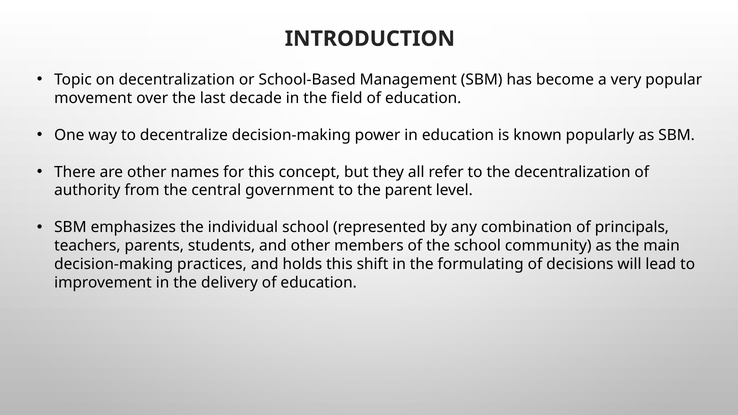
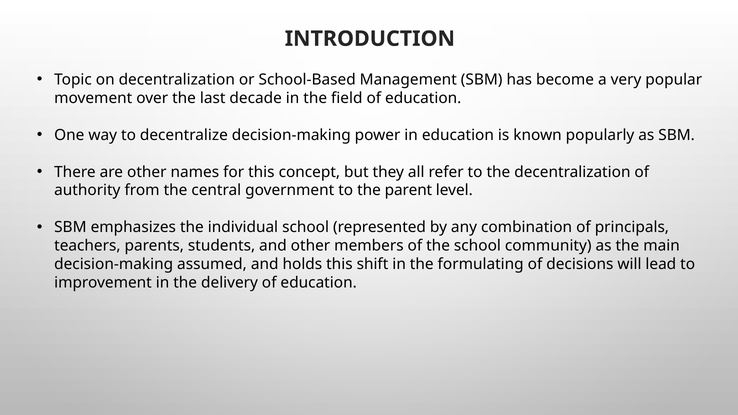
practices: practices -> assumed
